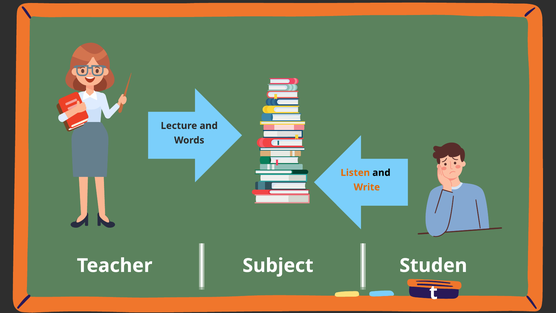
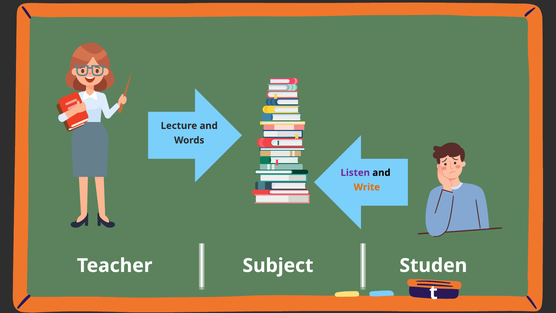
Listen colour: orange -> purple
